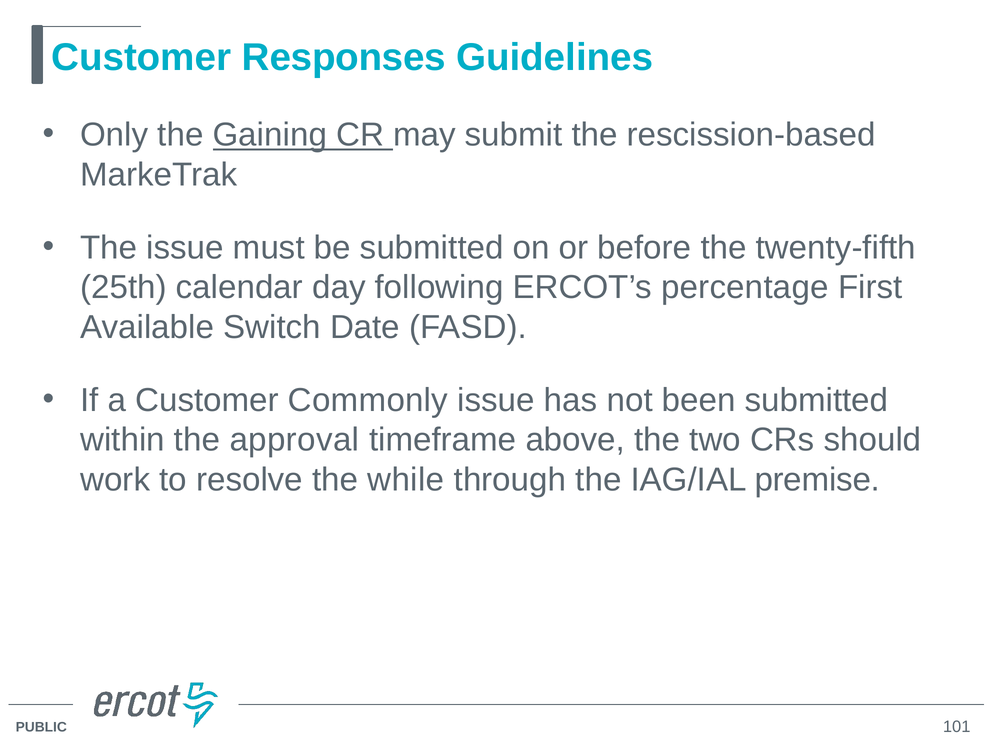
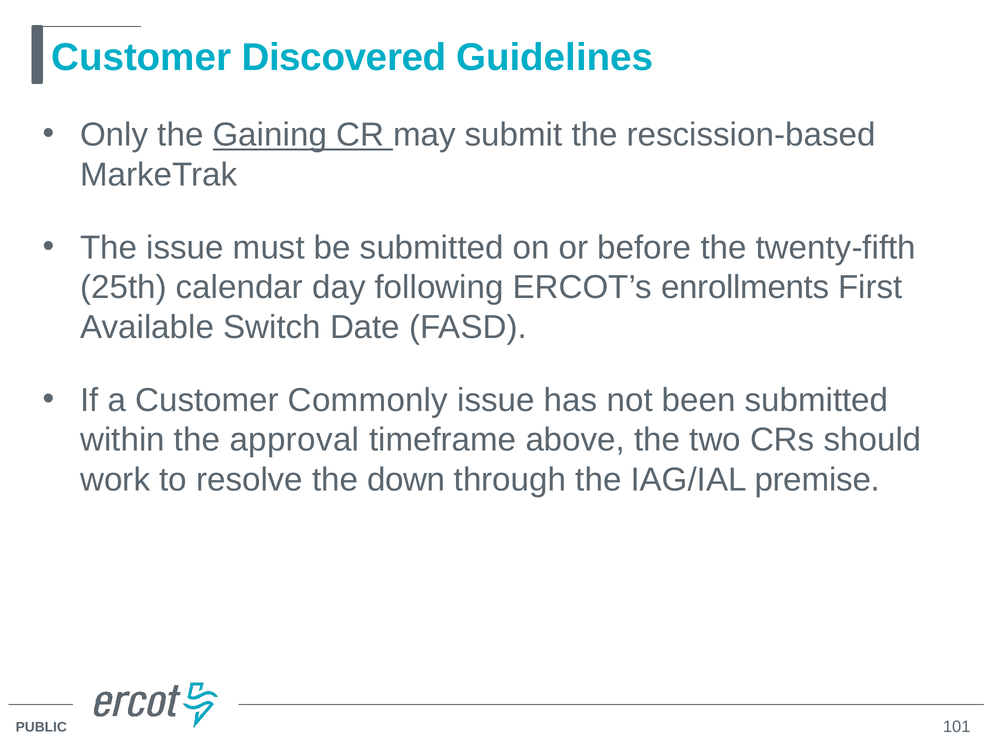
Responses: Responses -> Discovered
percentage: percentage -> enrollments
while: while -> down
